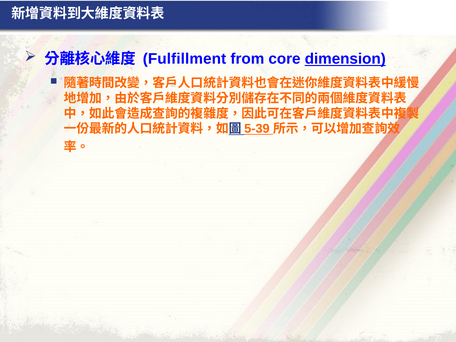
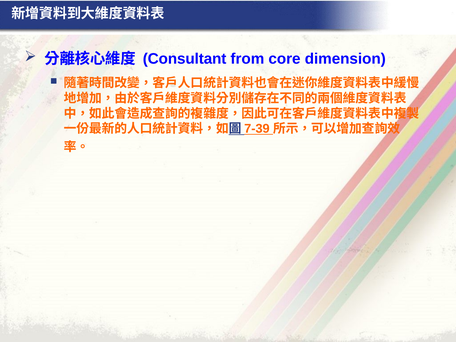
Fulfillment: Fulfillment -> Consultant
dimension underline: present -> none
5-39: 5-39 -> 7-39
